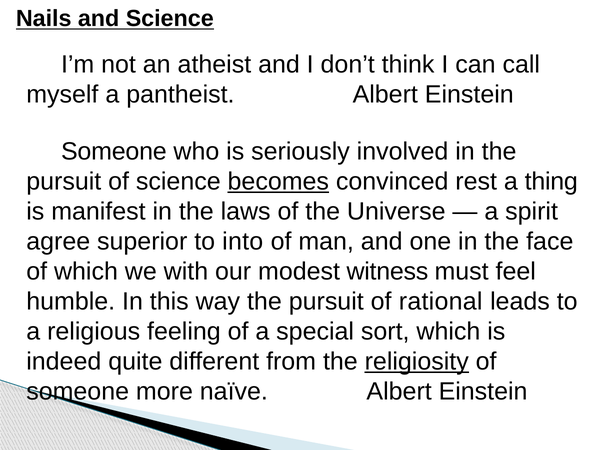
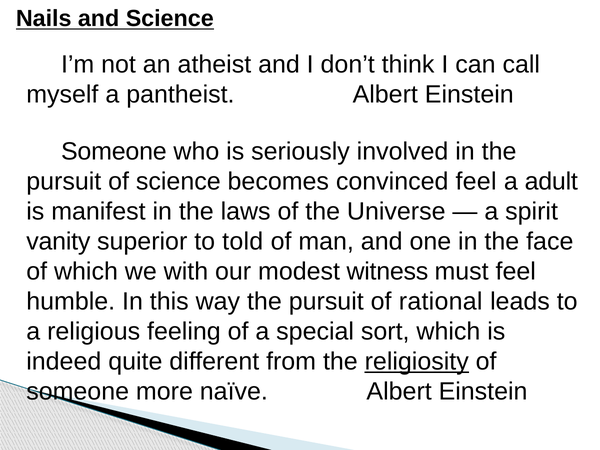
becomes underline: present -> none
convinced rest: rest -> feel
thing: thing -> adult
agree: agree -> vanity
into: into -> told
